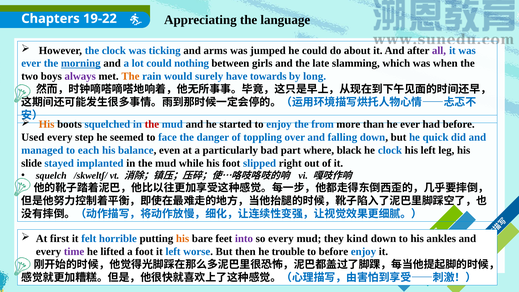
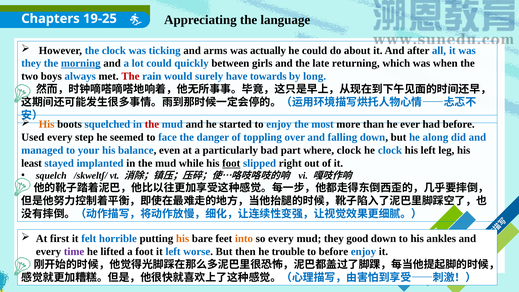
19-22: 19-22 -> 19-25
jumped: jumped -> actually
all colour: purple -> blue
ever at (31, 63): ever -> they
nothing: nothing -> quickly
slamming: slamming -> returning
always colour: purple -> blue
The at (130, 76) colour: orange -> red
from: from -> most
quick: quick -> along
each: each -> your
where black: black -> clock
slide: slide -> least
foot at (231, 163) underline: none -> present
into colour: purple -> orange
kind: kind -> good
